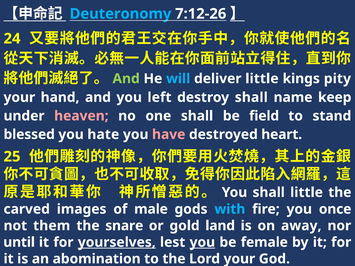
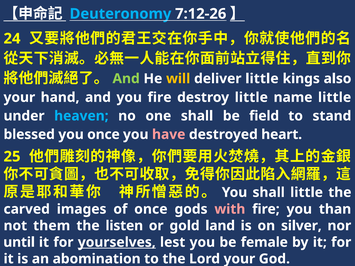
will colour: light blue -> yellow
pity: pity -> also
you left: left -> fire
destroy shall: shall -> little
name keep: keep -> little
heaven colour: pink -> light blue
you hate: hate -> once
of male: male -> once
with colour: light blue -> pink
once: once -> than
snare: snare -> listen
away: away -> silver
you at (202, 242) underline: present -> none
